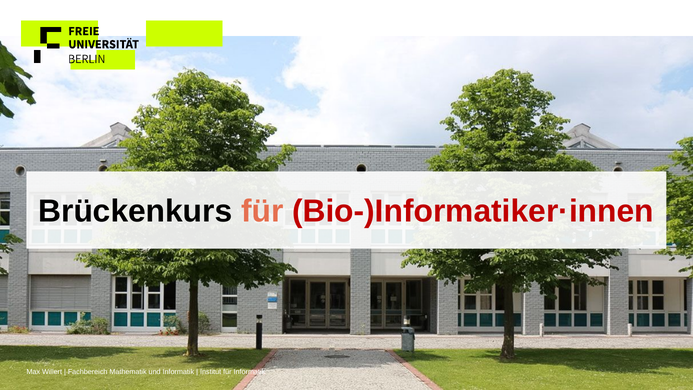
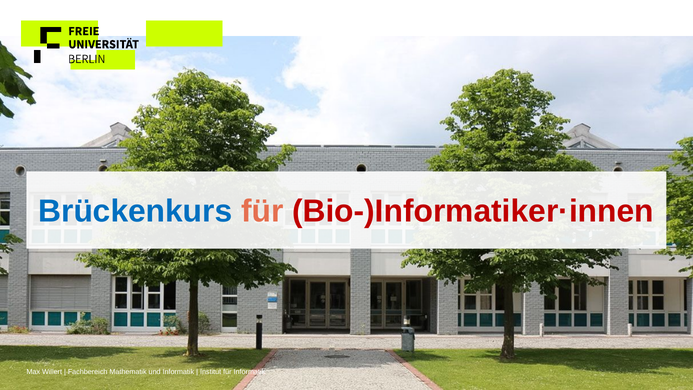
Brückenkurs colour: black -> blue
